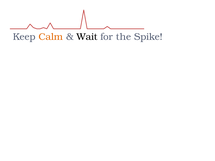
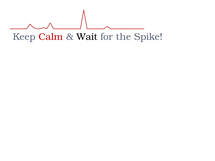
Calm colour: orange -> red
